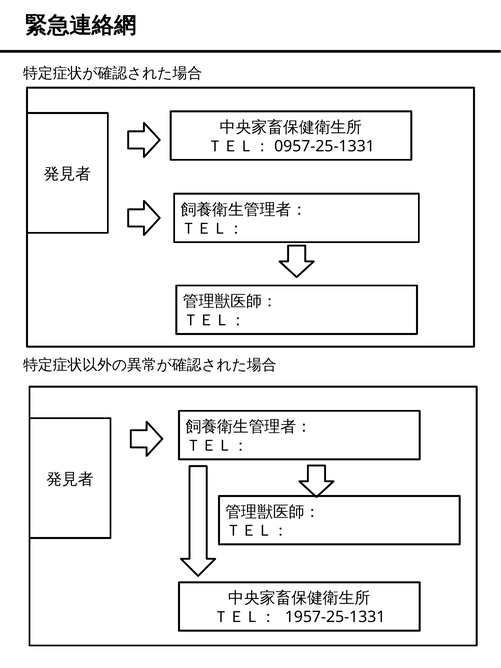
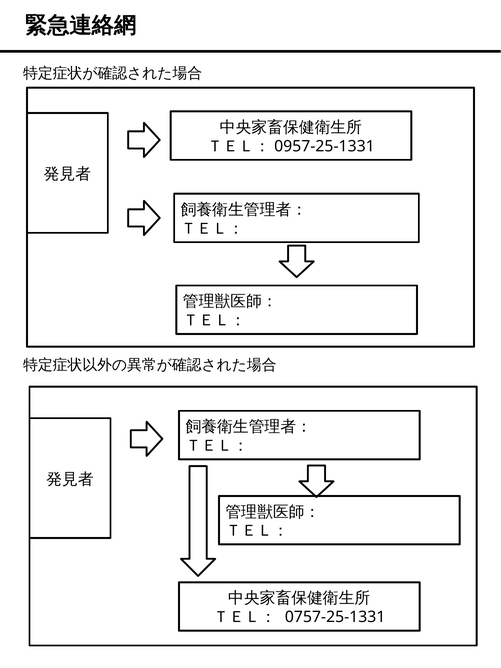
1957-25-1331: 1957-25-1331 -> 0757-25-1331
